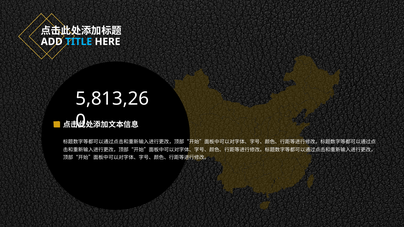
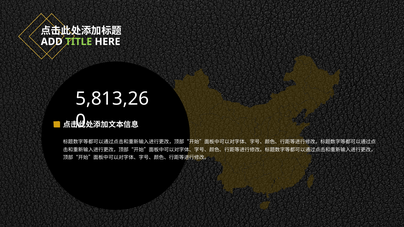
TITLE colour: light blue -> light green
